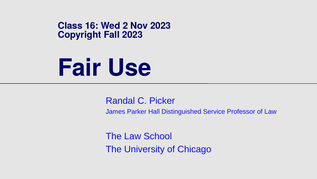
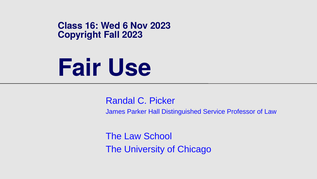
2: 2 -> 6
